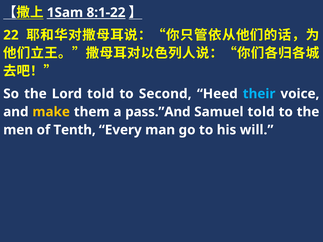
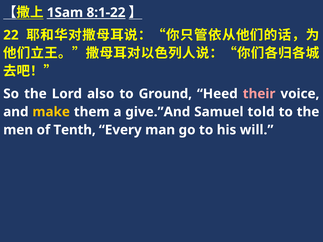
Lord told: told -> also
Second: Second -> Ground
their colour: light blue -> pink
pass.”And: pass.”And -> give.”And
